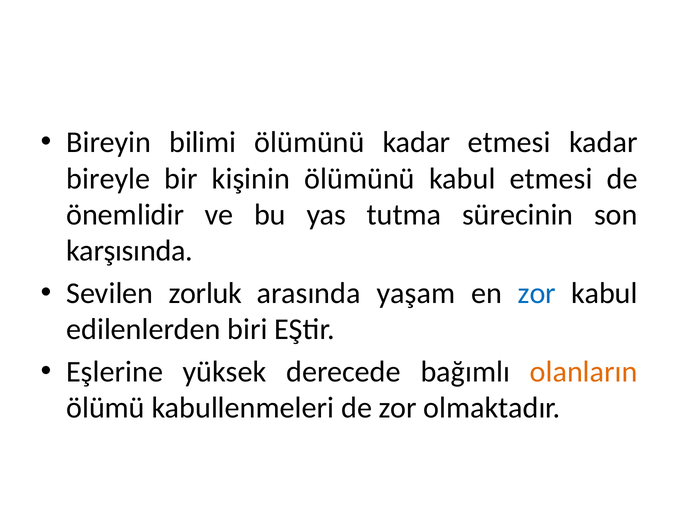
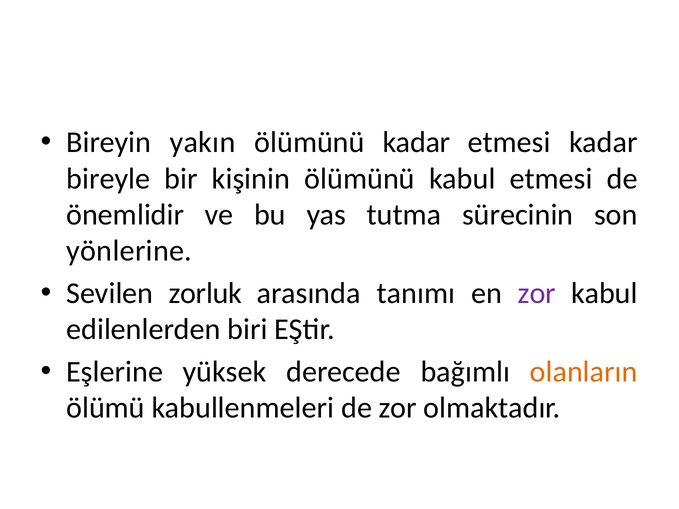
bilimi: bilimi -> yakın
karşısında: karşısında -> yönlerine
yaşam: yaşam -> tanımı
zor at (537, 293) colour: blue -> purple
